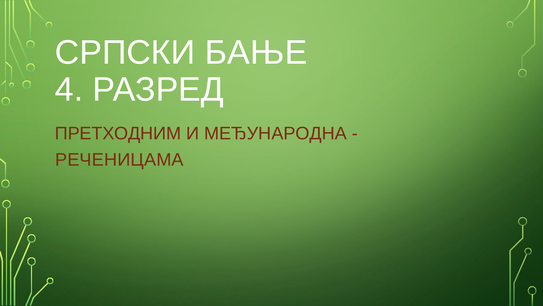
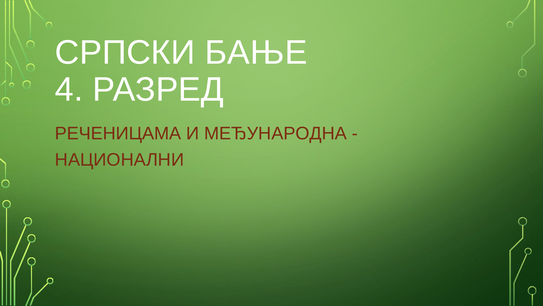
ПРЕТХОДНИМ: ПРЕТХОДНИМ -> РЕЧЕНИЦАМА
РЕЧЕНИЦАМА: РЕЧЕНИЦАМА -> НАЦИОНАЛНИ
